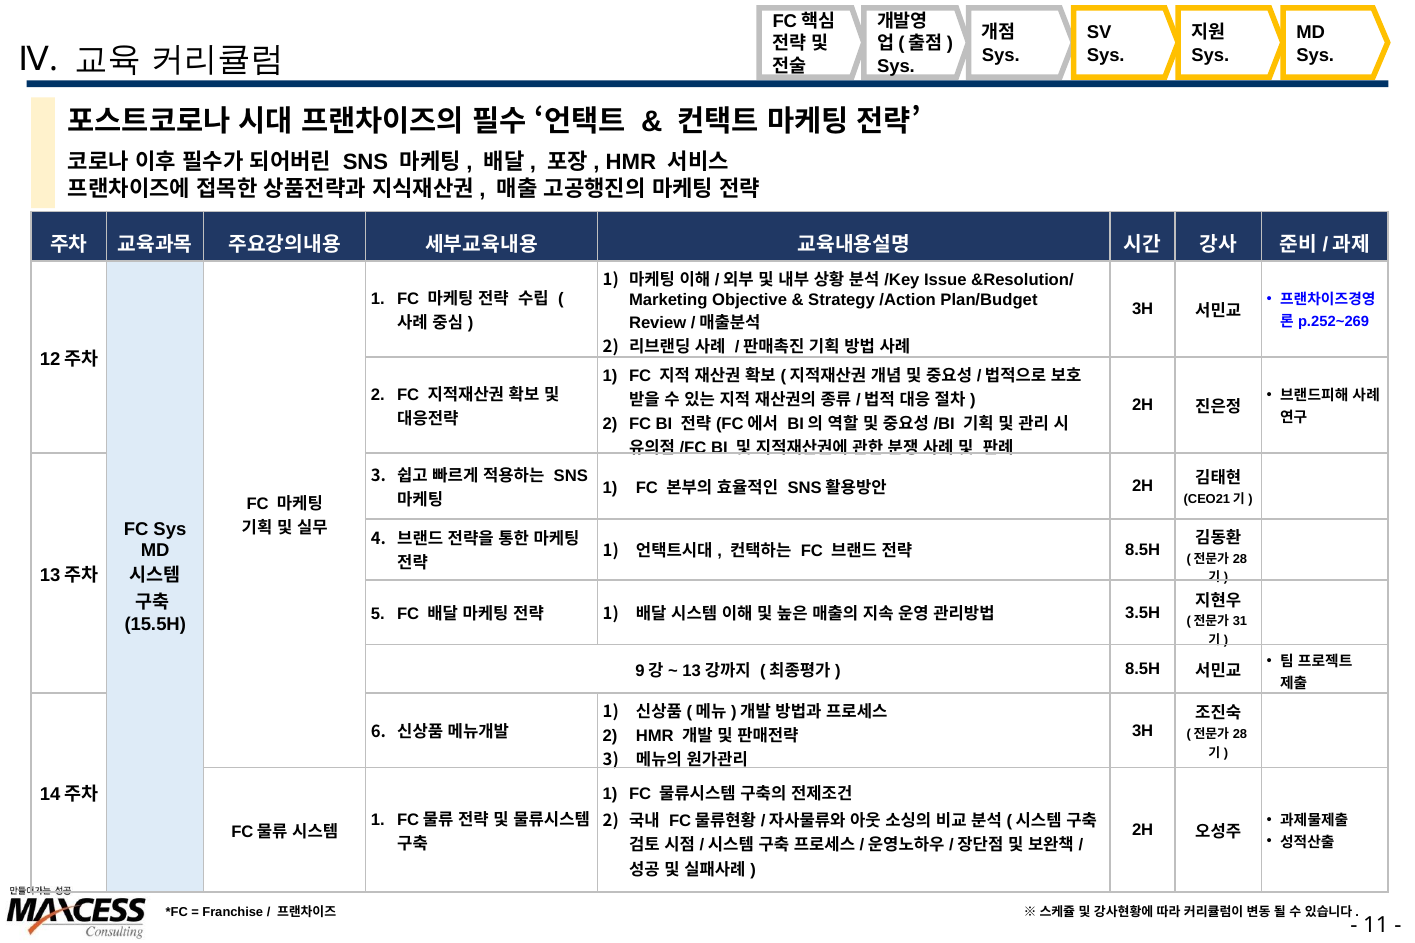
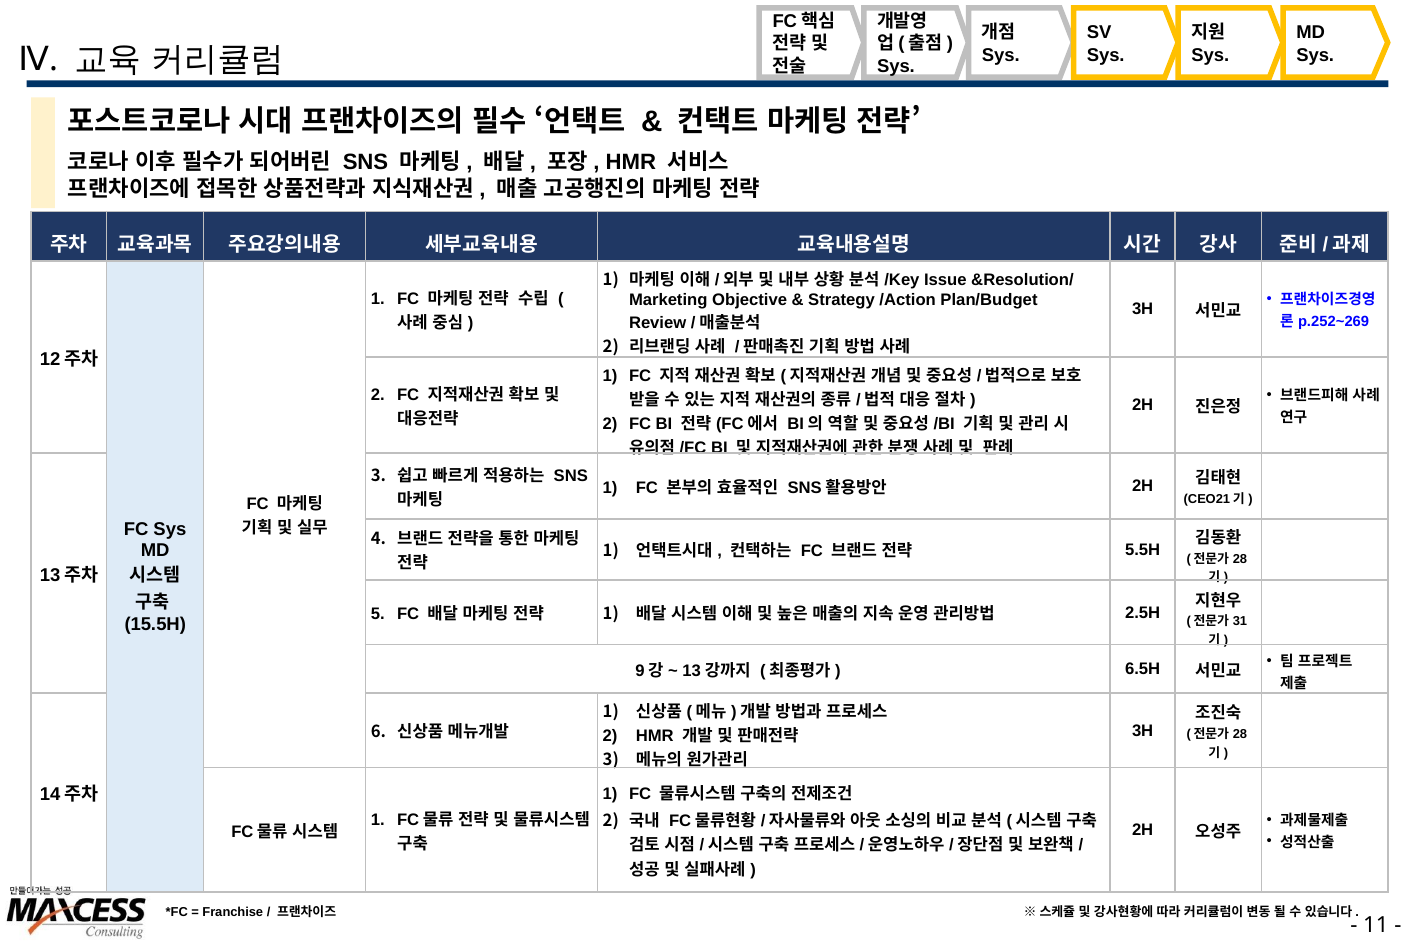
8.5H at (1143, 550): 8.5H -> 5.5H
3.5H: 3.5H -> 2.5H
8.5H at (1143, 669): 8.5H -> 6.5H
